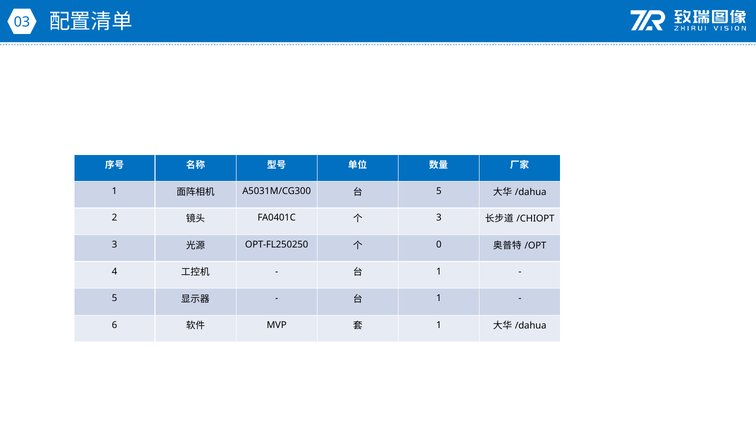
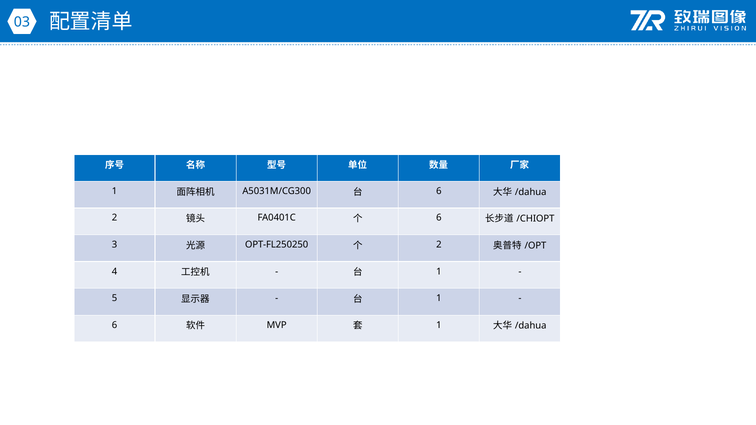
5 at (439, 191): 5 -> 6
3 at (439, 218): 3 -> 6
0 at (439, 245): 0 -> 2
